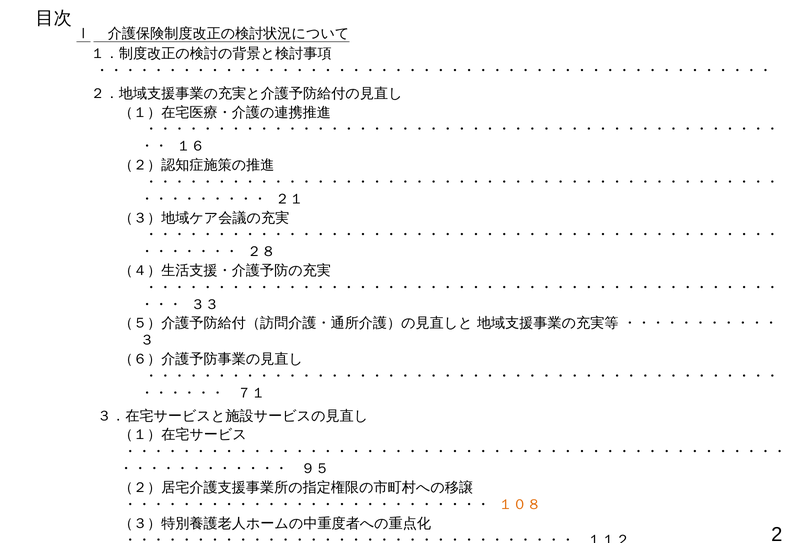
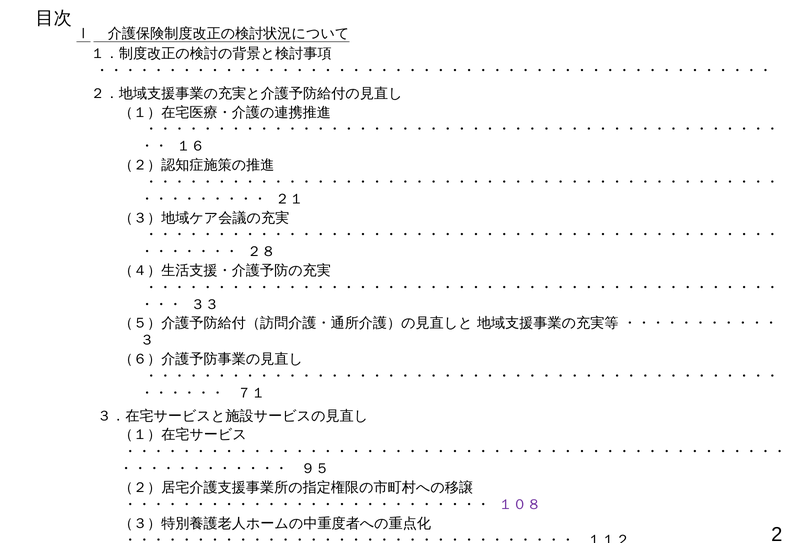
１０８ colour: orange -> purple
